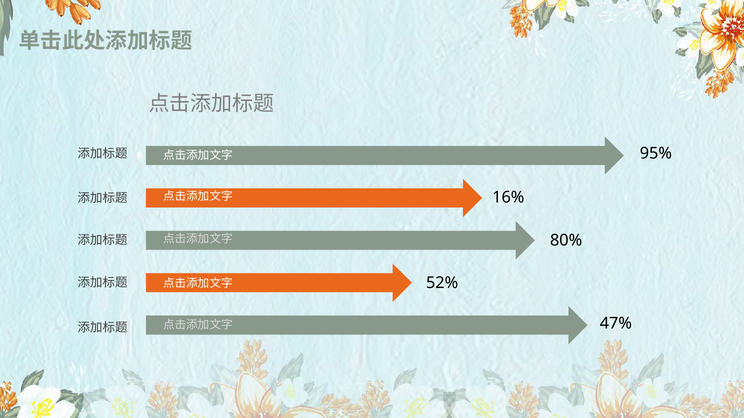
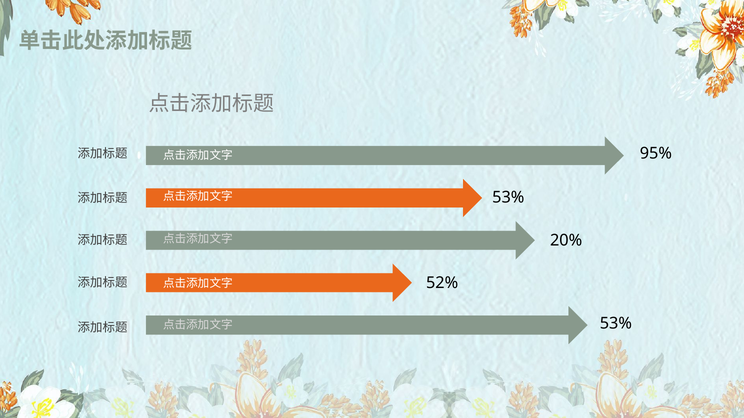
16% at (508, 198): 16% -> 53%
80%: 80% -> 20%
47% at (616, 324): 47% -> 53%
